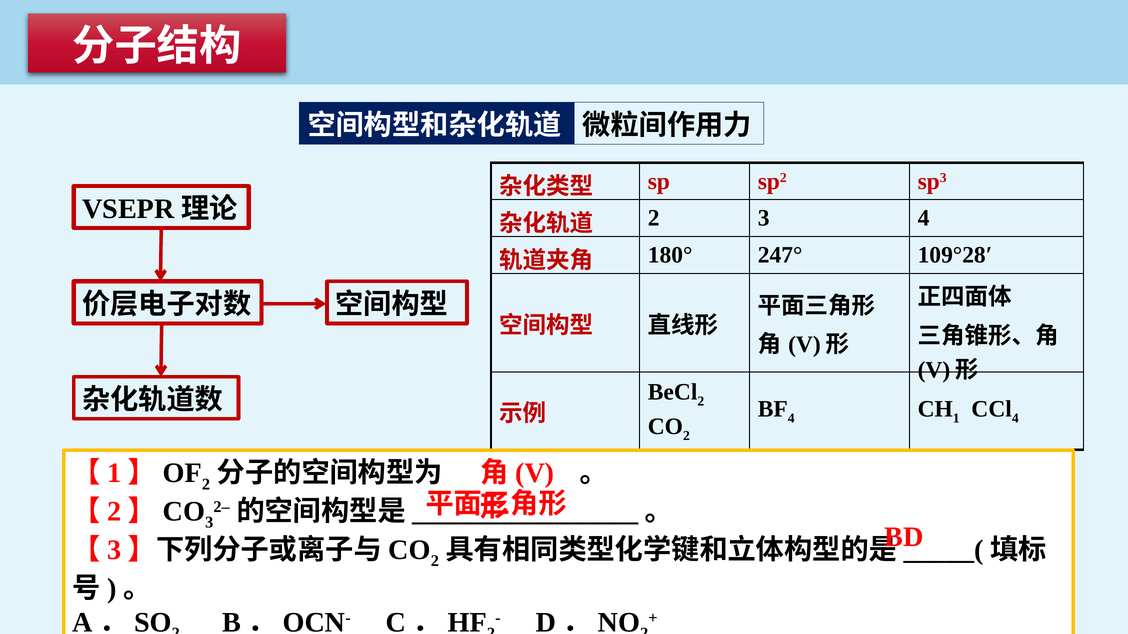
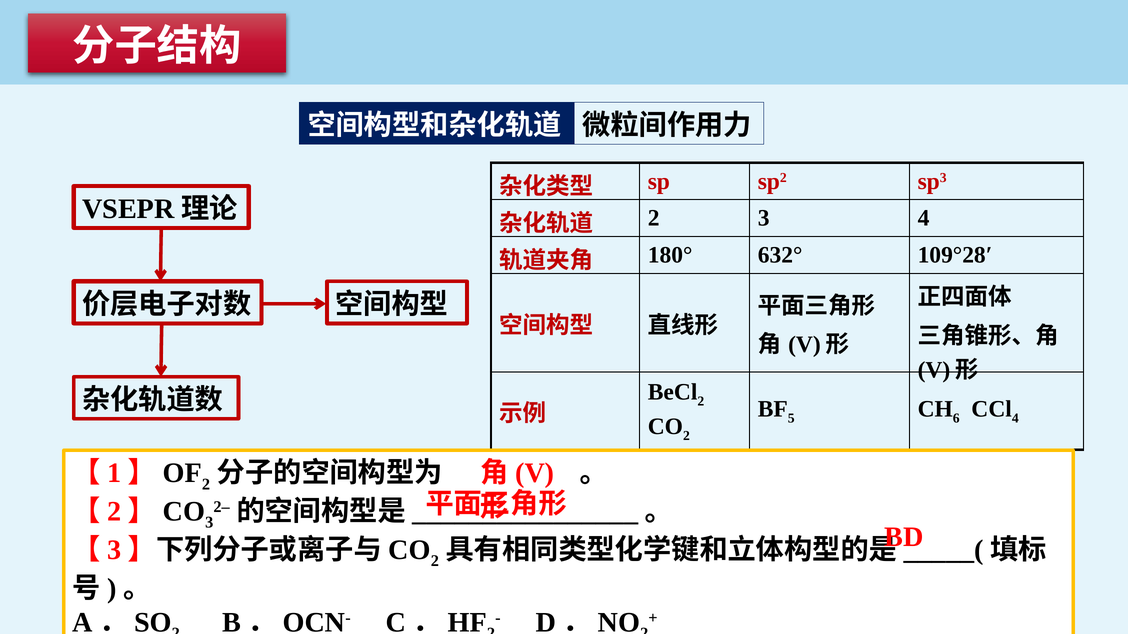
247°: 247° -> 632°
4 at (791, 419): 4 -> 5
1: 1 -> 6
